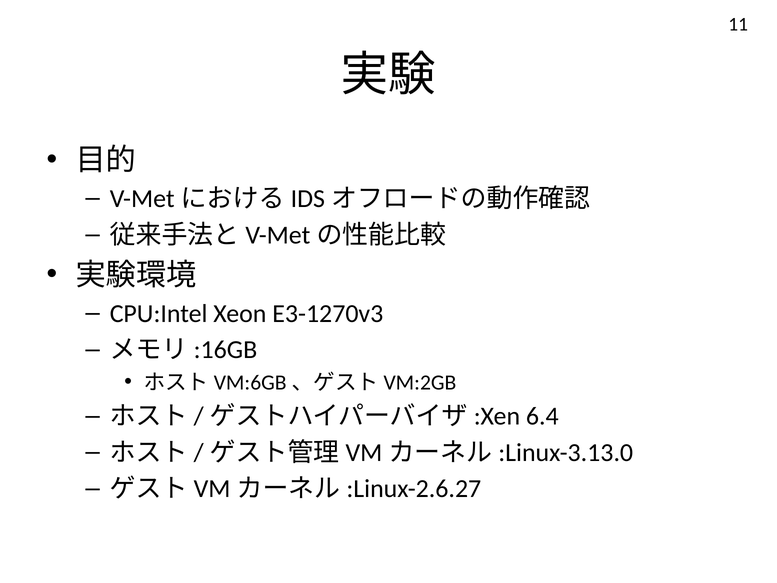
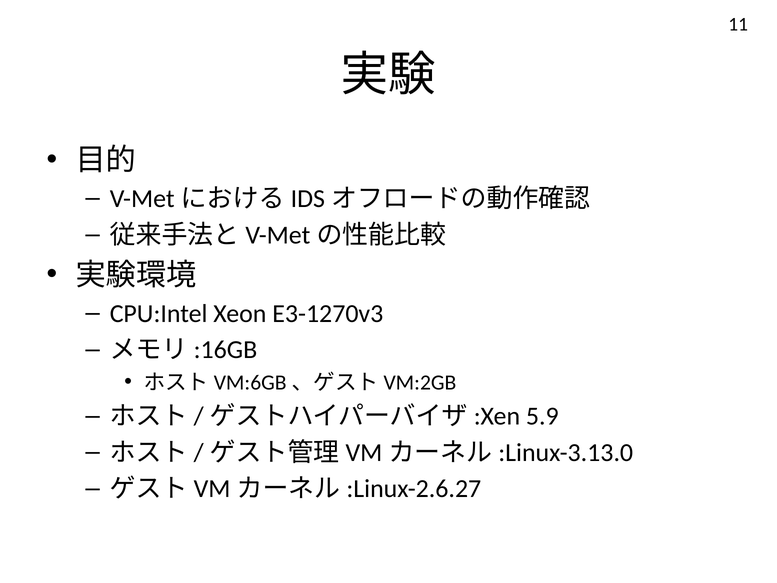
6.4: 6.4 -> 5.9
